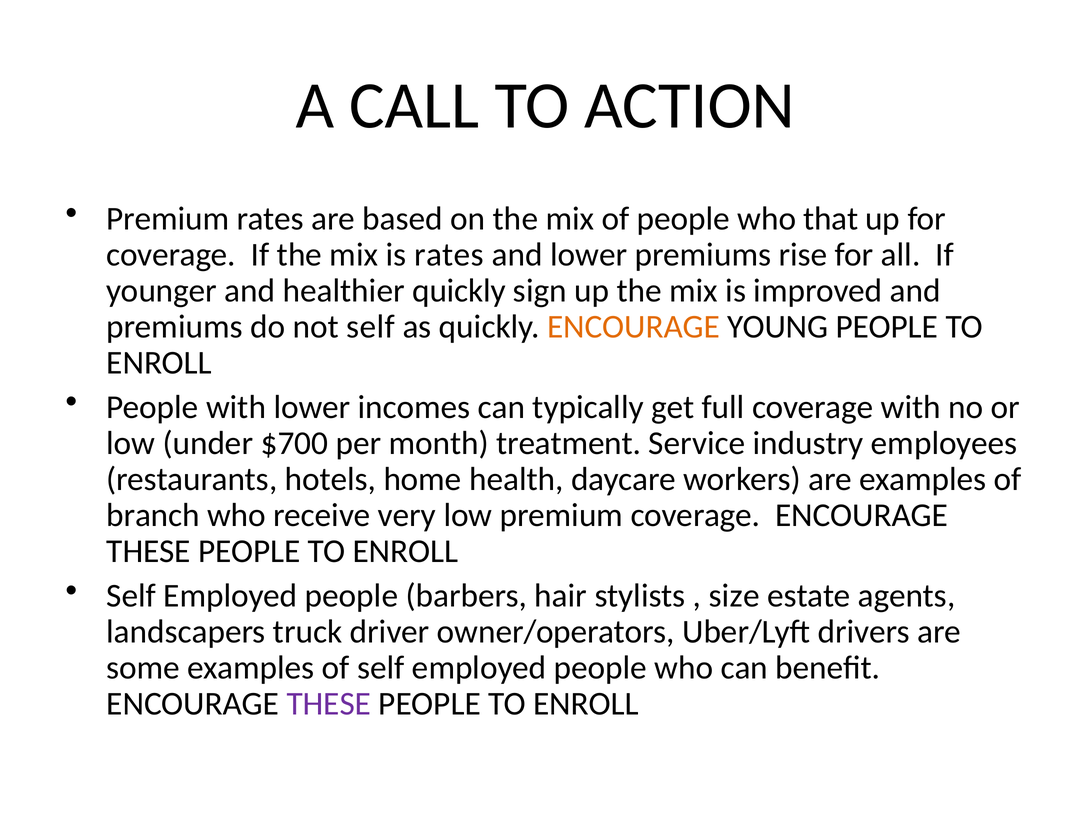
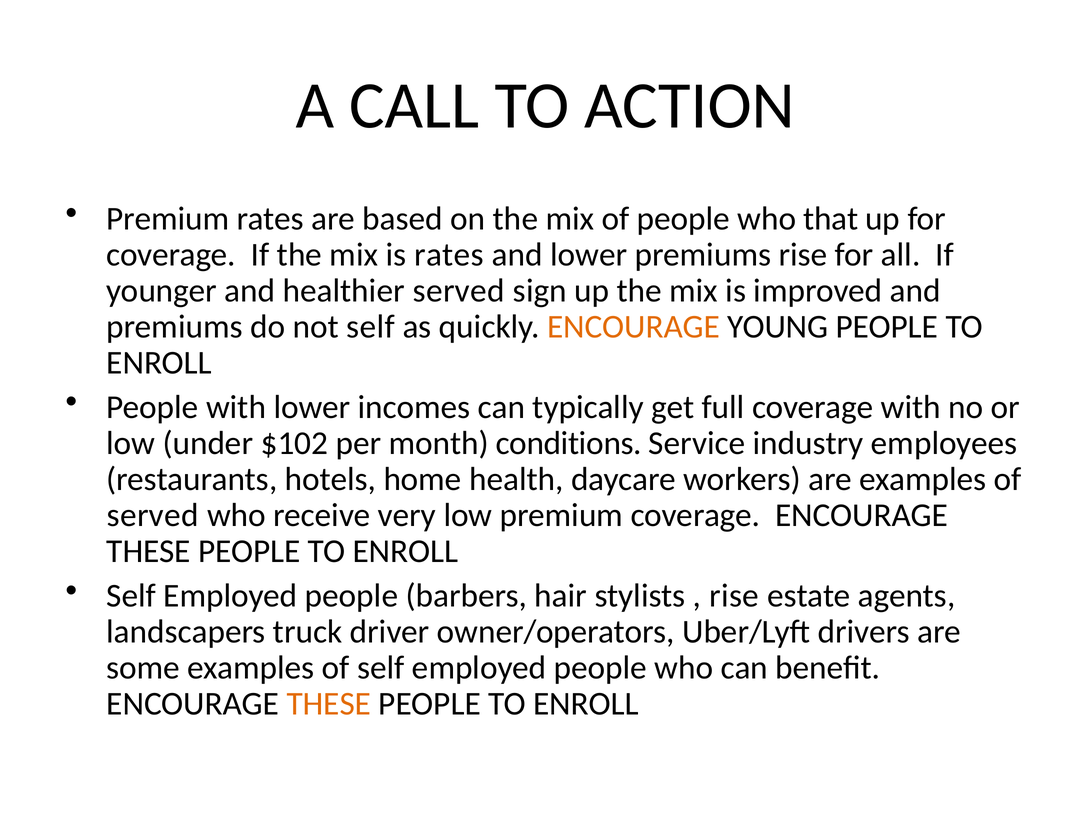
healthier quickly: quickly -> served
$700: $700 -> $102
treatment: treatment -> conditions
branch at (153, 515): branch -> served
size at (734, 596): size -> rise
THESE at (329, 704) colour: purple -> orange
